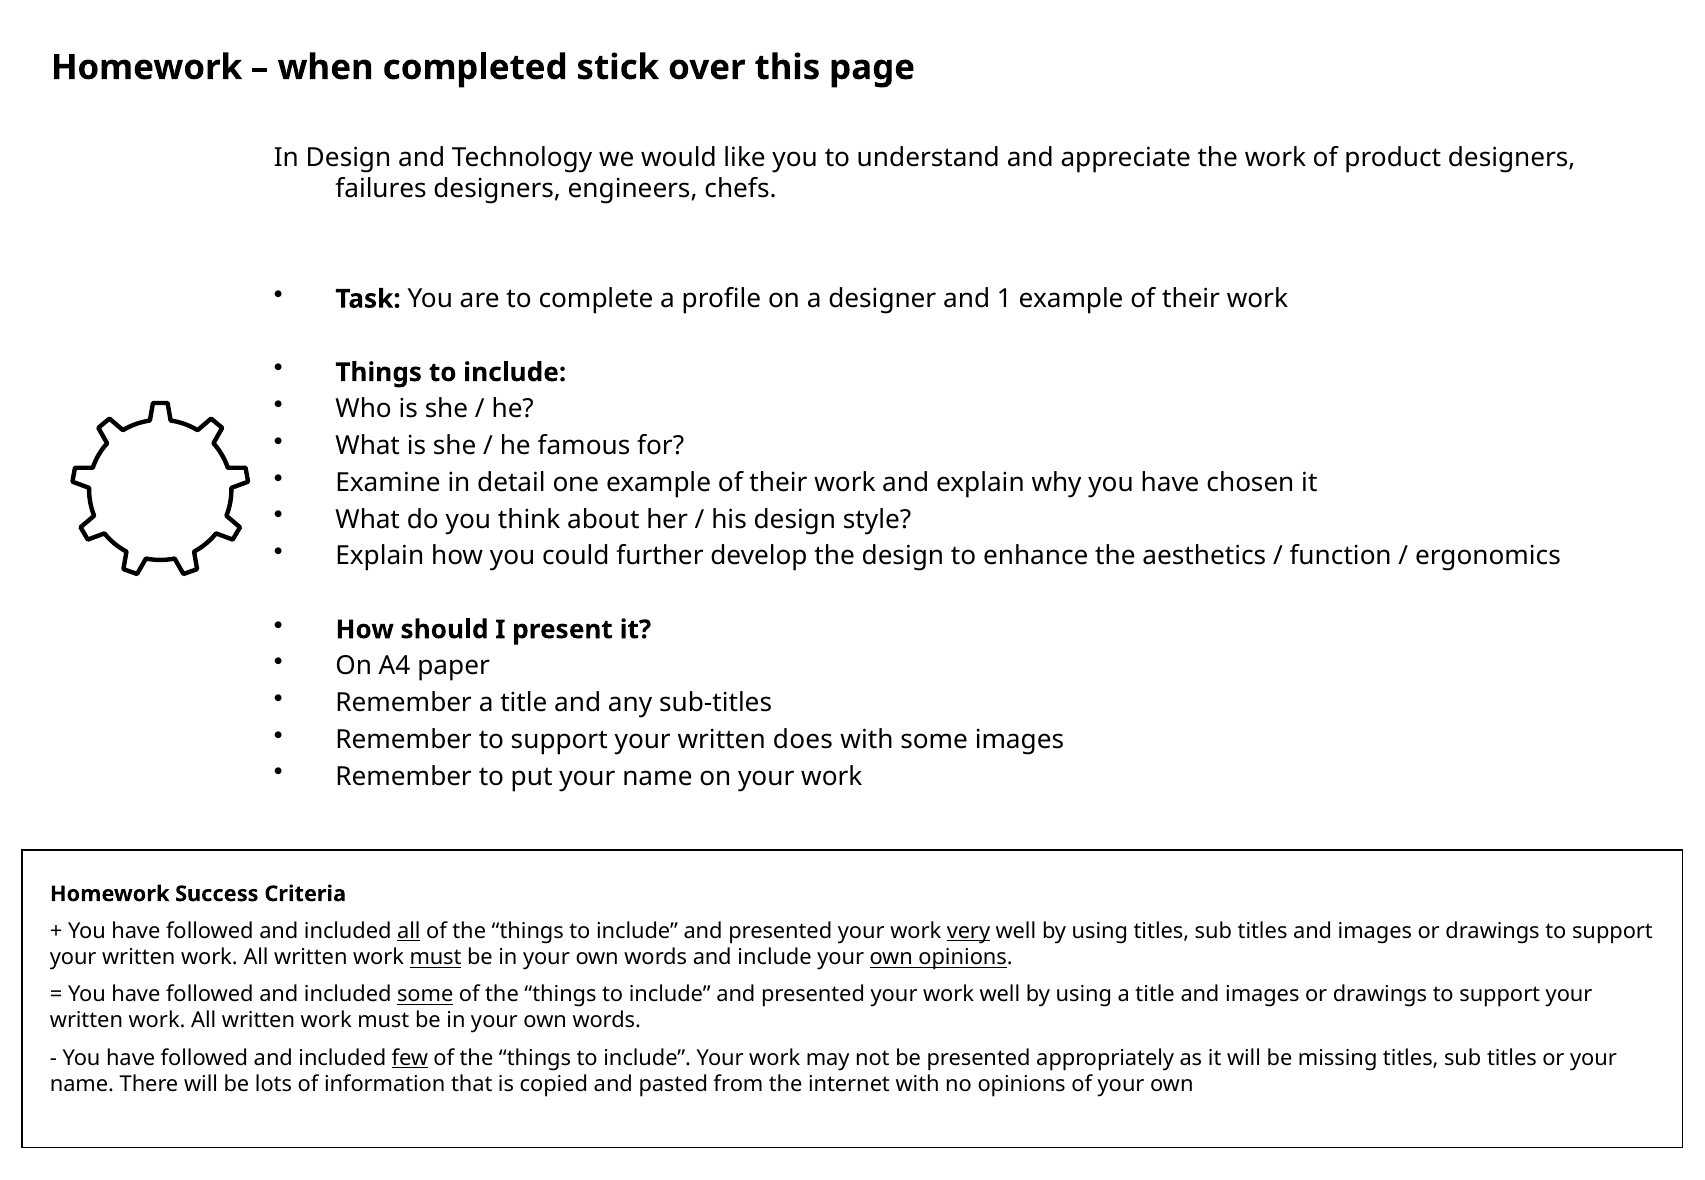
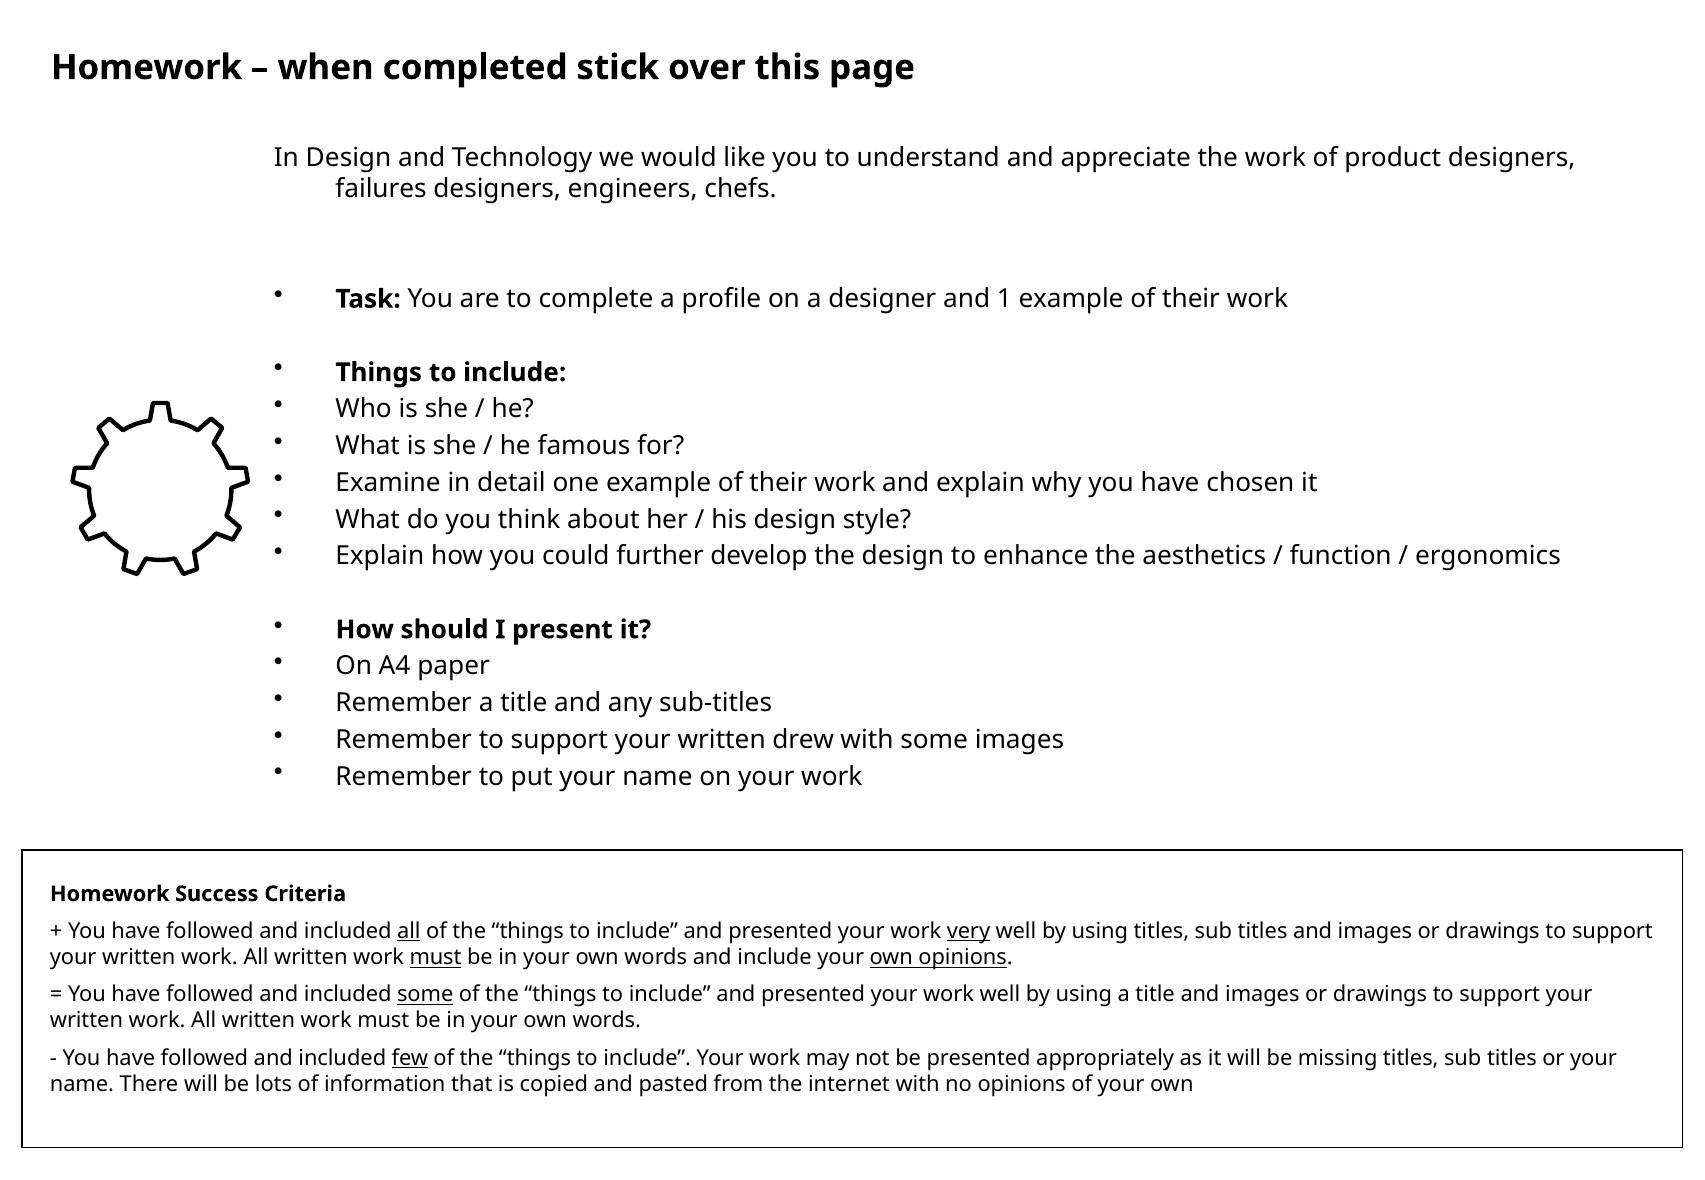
does: does -> drew
